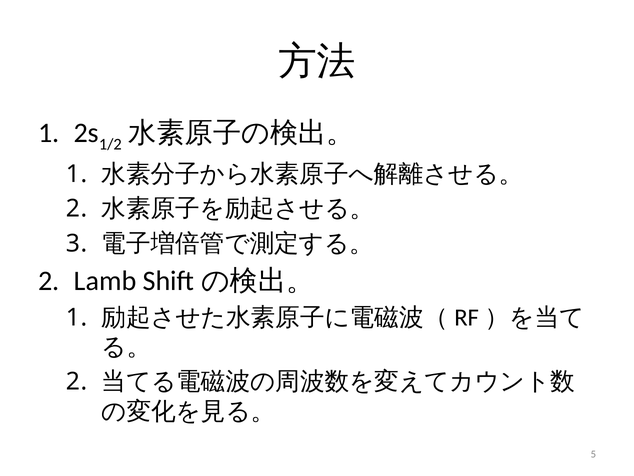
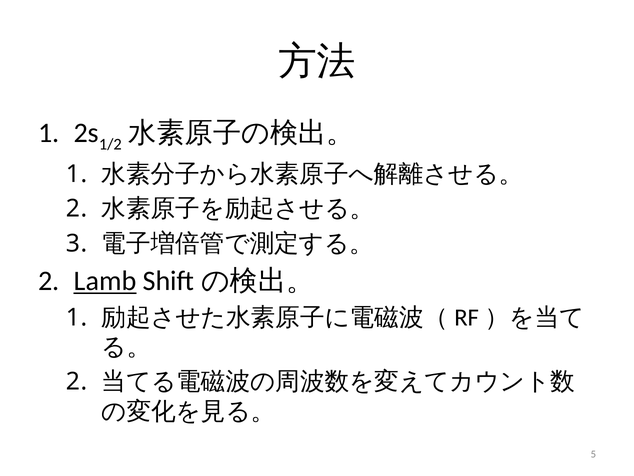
Lamb underline: none -> present
